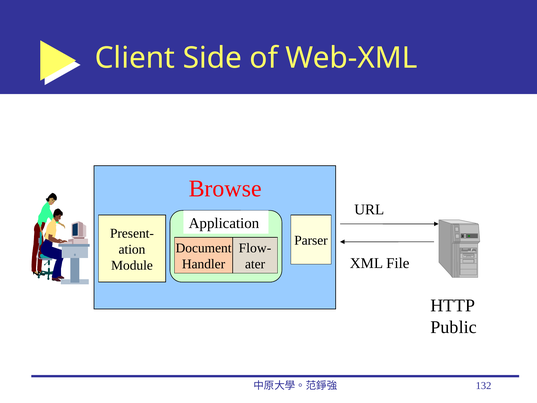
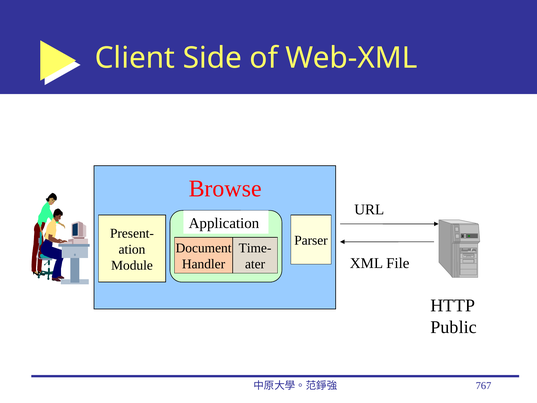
Flow-: Flow- -> Time-
132: 132 -> 767
